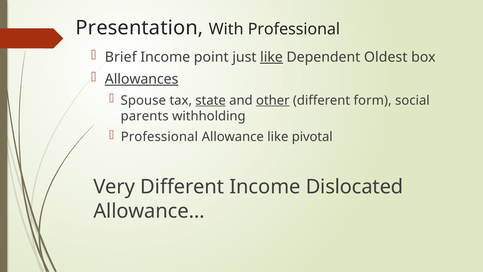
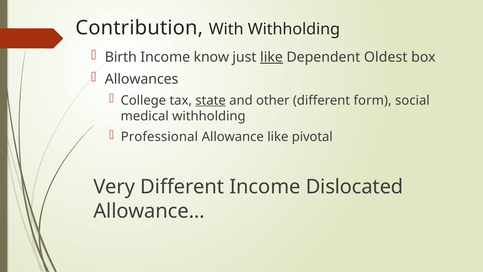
Presentation: Presentation -> Contribution
With Professional: Professional -> Withholding
Brief: Brief -> Birth
point: point -> know
Allowances underline: present -> none
Spouse: Spouse -> College
other underline: present -> none
parents: parents -> medical
